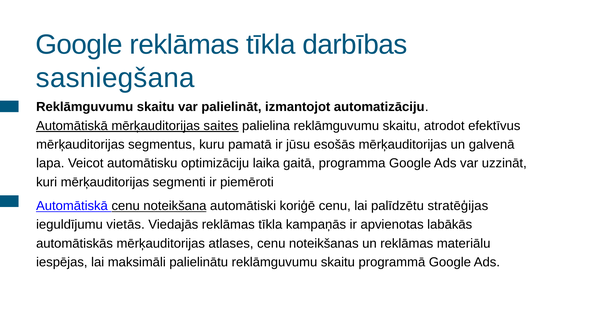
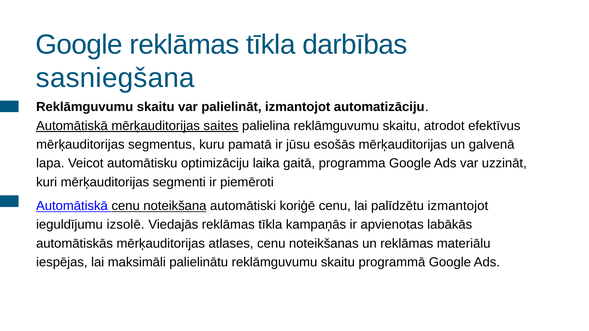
palīdzētu stratēģijas: stratēģijas -> izmantojot
vietās: vietās -> izsolē
